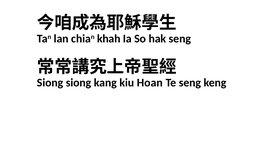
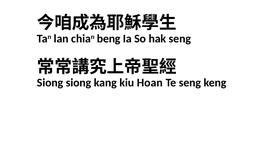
khah: khah -> beng
